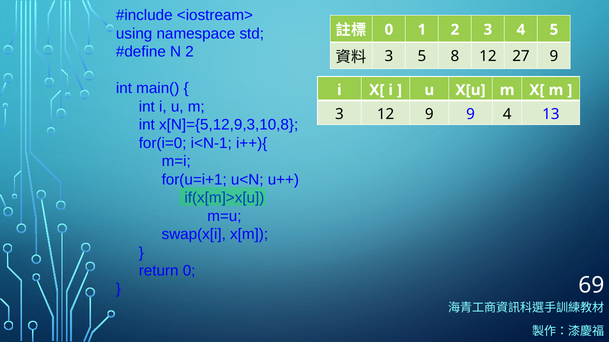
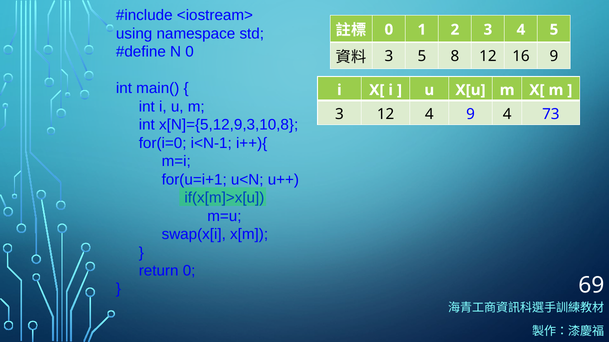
N 2: 2 -> 0
27: 27 -> 16
12 9: 9 -> 4
13: 13 -> 73
